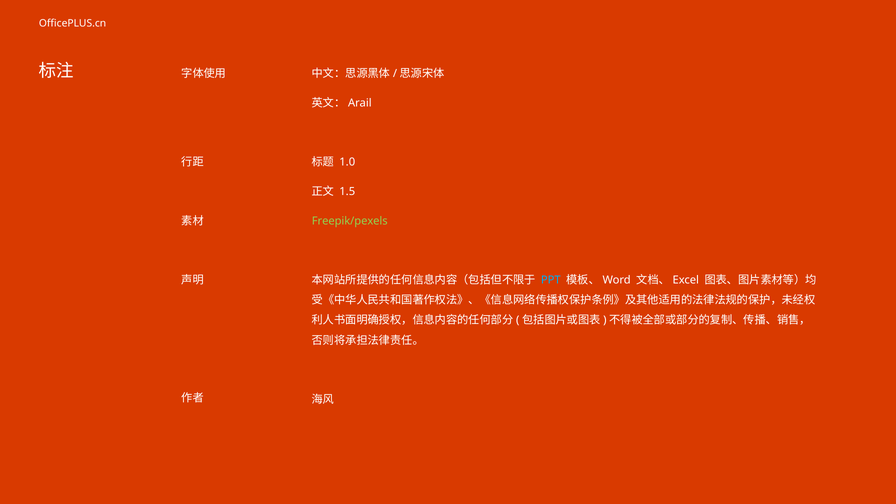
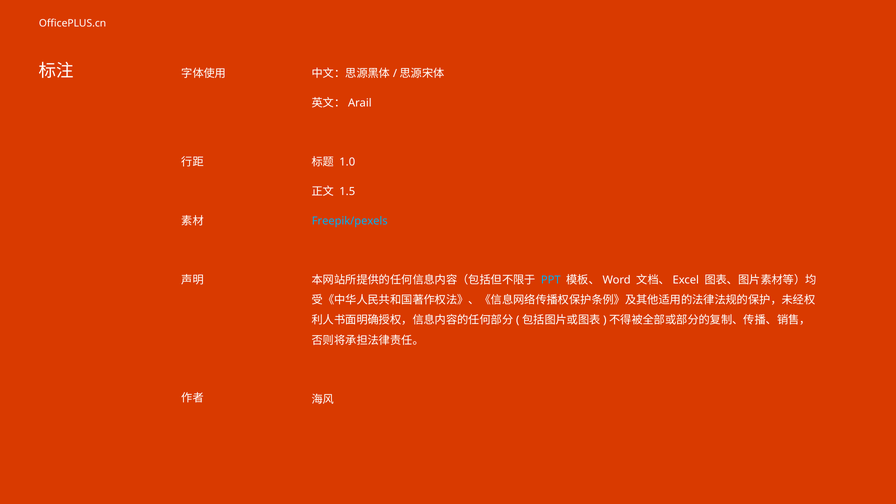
Freepik/pexels colour: light green -> light blue
